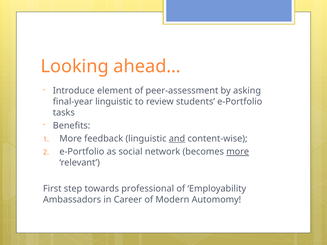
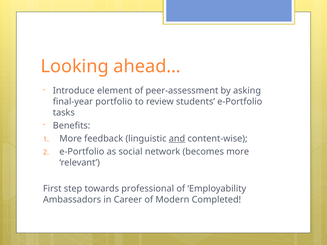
final-year linguistic: linguistic -> portfolio
more at (238, 152) underline: present -> none
Automomy: Automomy -> Completed
